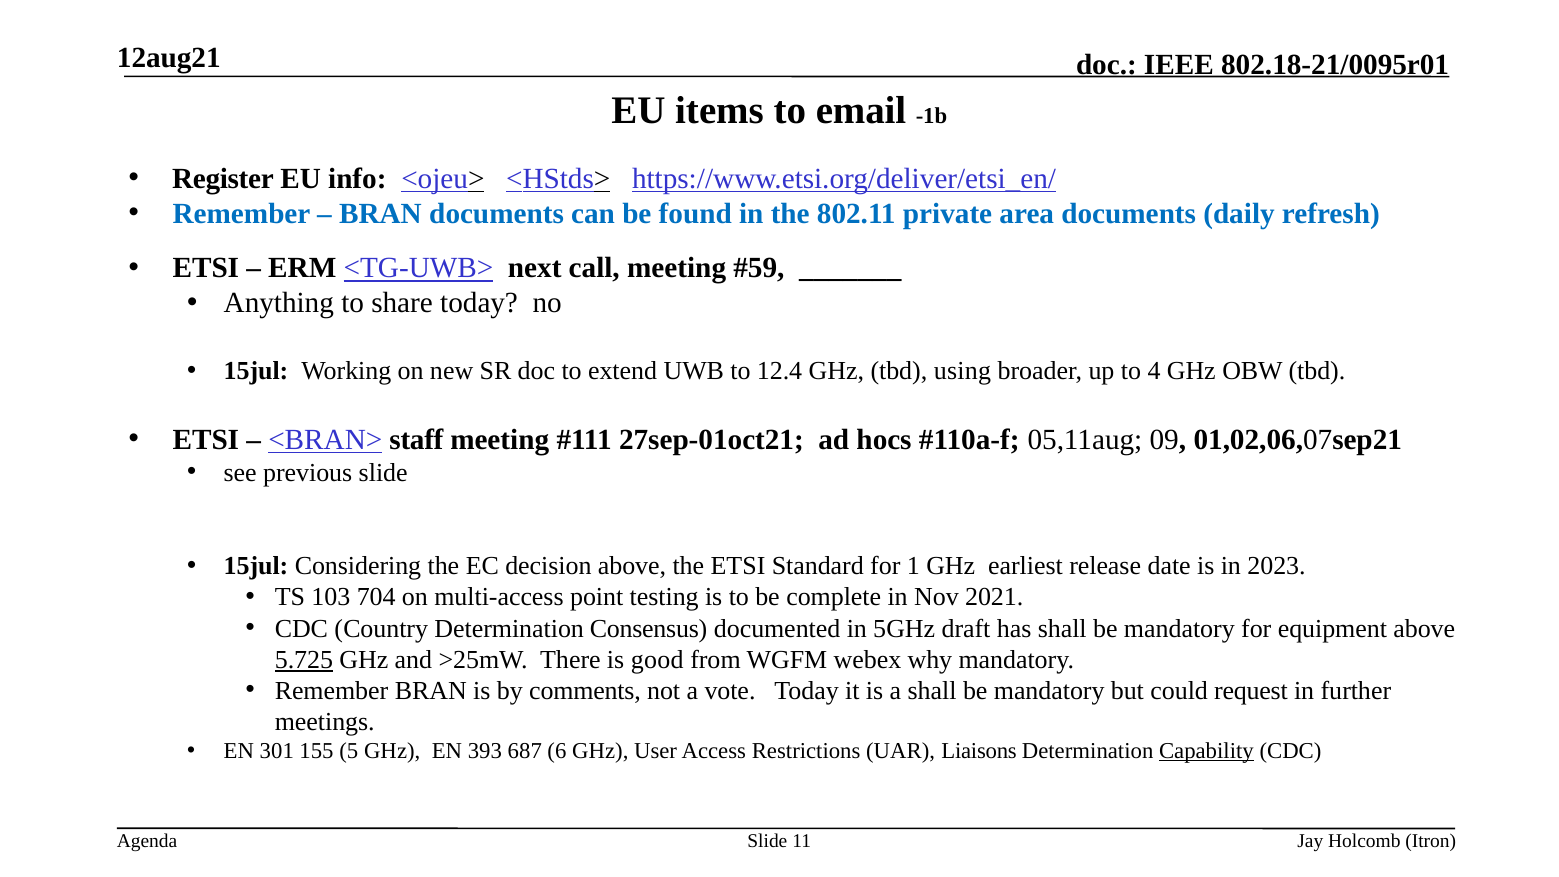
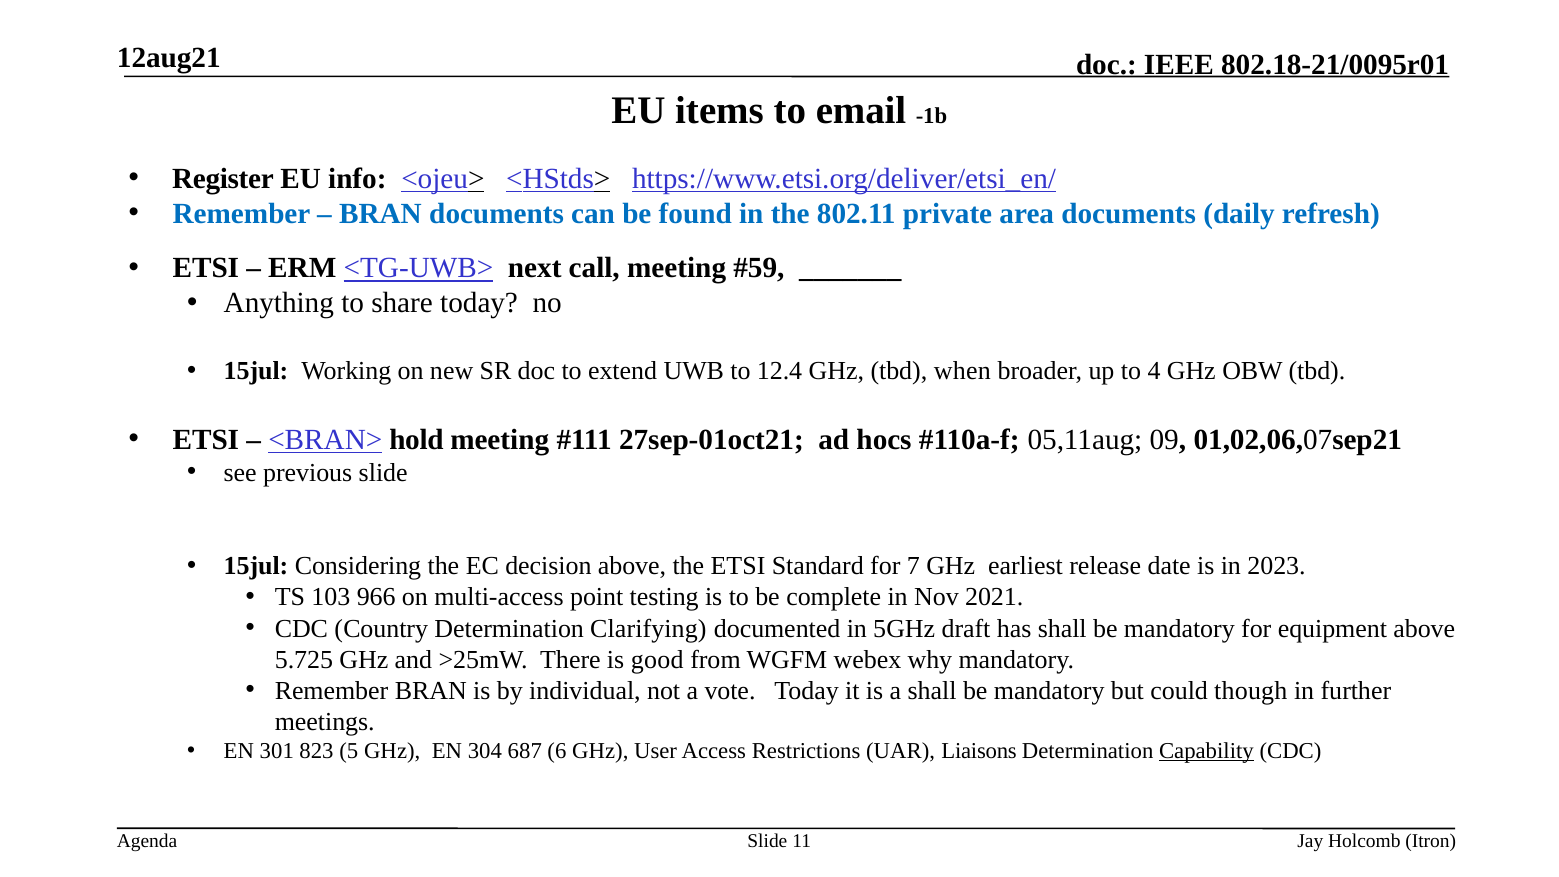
using: using -> when
staff: staff -> hold
1: 1 -> 7
704: 704 -> 966
Consensus: Consensus -> Clarifying
5.725 underline: present -> none
comments: comments -> individual
request: request -> though
155: 155 -> 823
393: 393 -> 304
